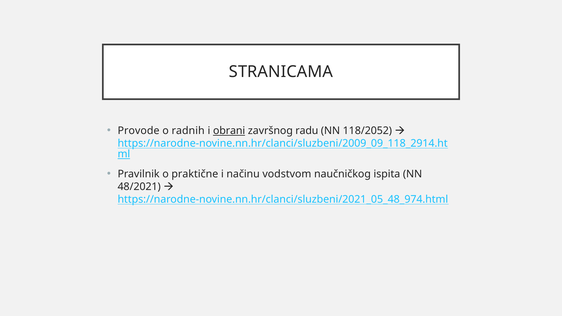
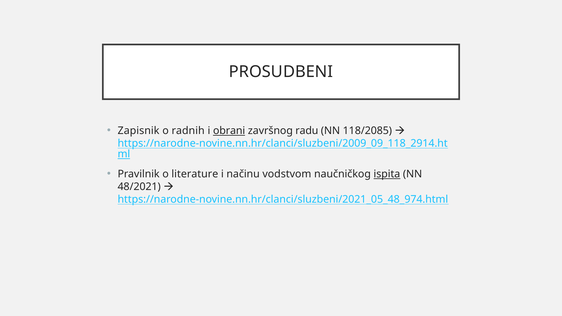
STRANICAMA: STRANICAMA -> PROSUDBENI
Provode: Provode -> Zapisnik
118/2052: 118/2052 -> 118/2085
praktične: praktične -> literature
ispita underline: none -> present
